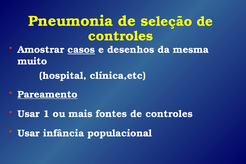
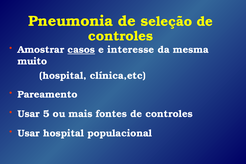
desenhos: desenhos -> interesse
Pareamento underline: present -> none
1: 1 -> 5
Usar infância: infância -> hospital
